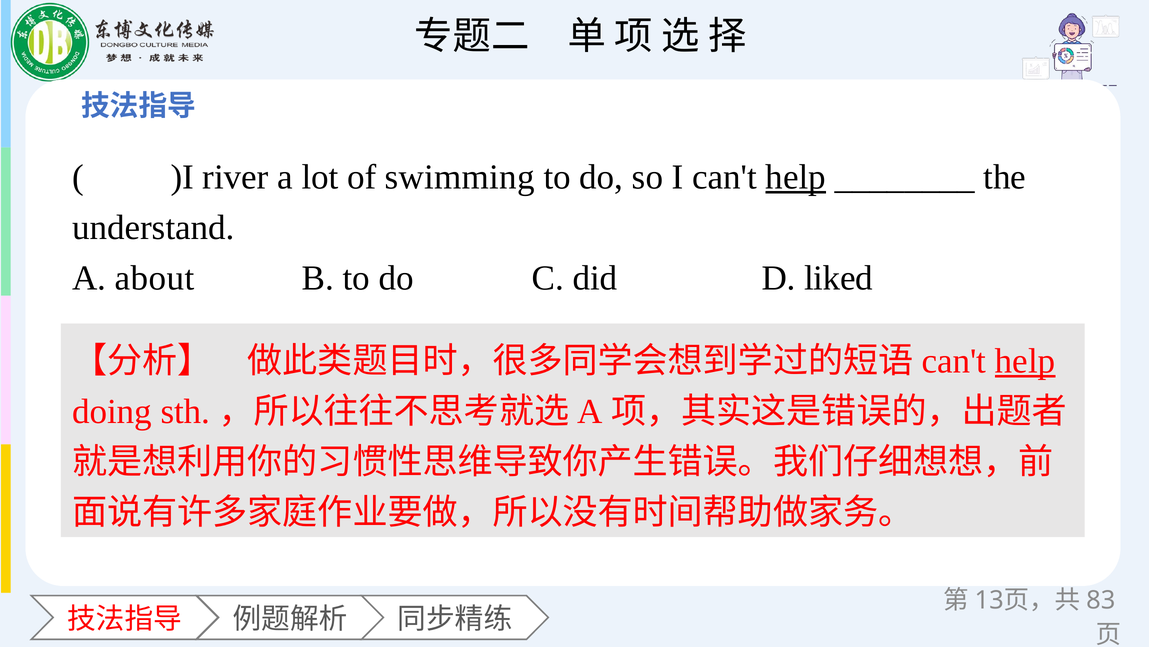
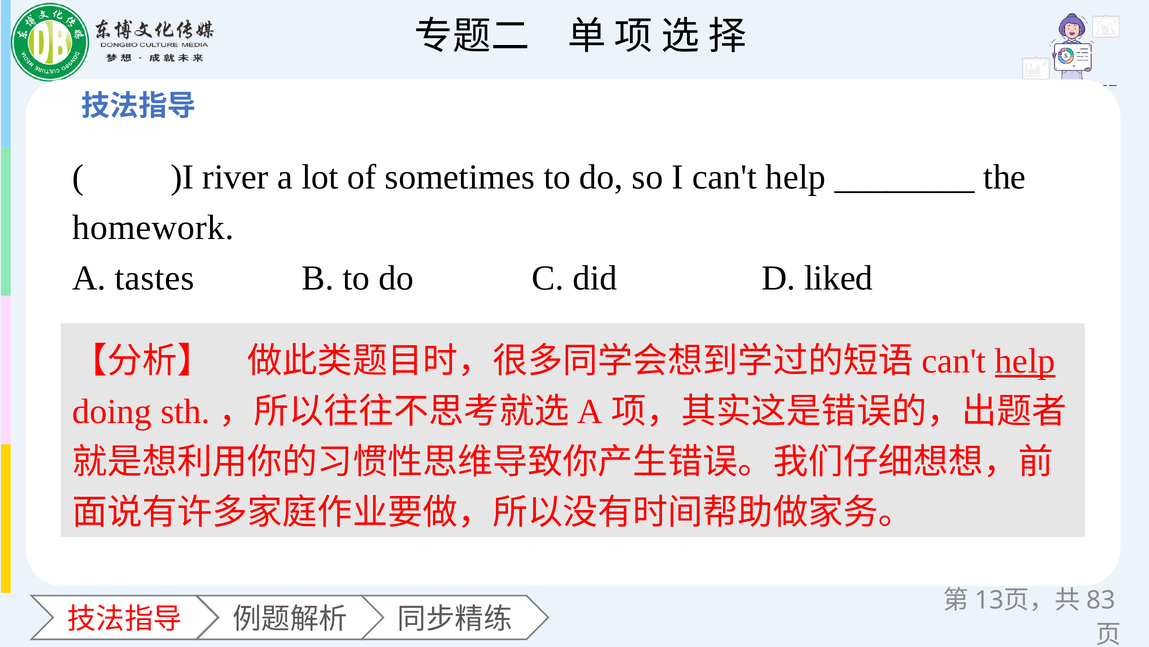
swimming: swimming -> sometimes
help at (796, 177) underline: present -> none
understand: understand -> homework
about: about -> tastes
